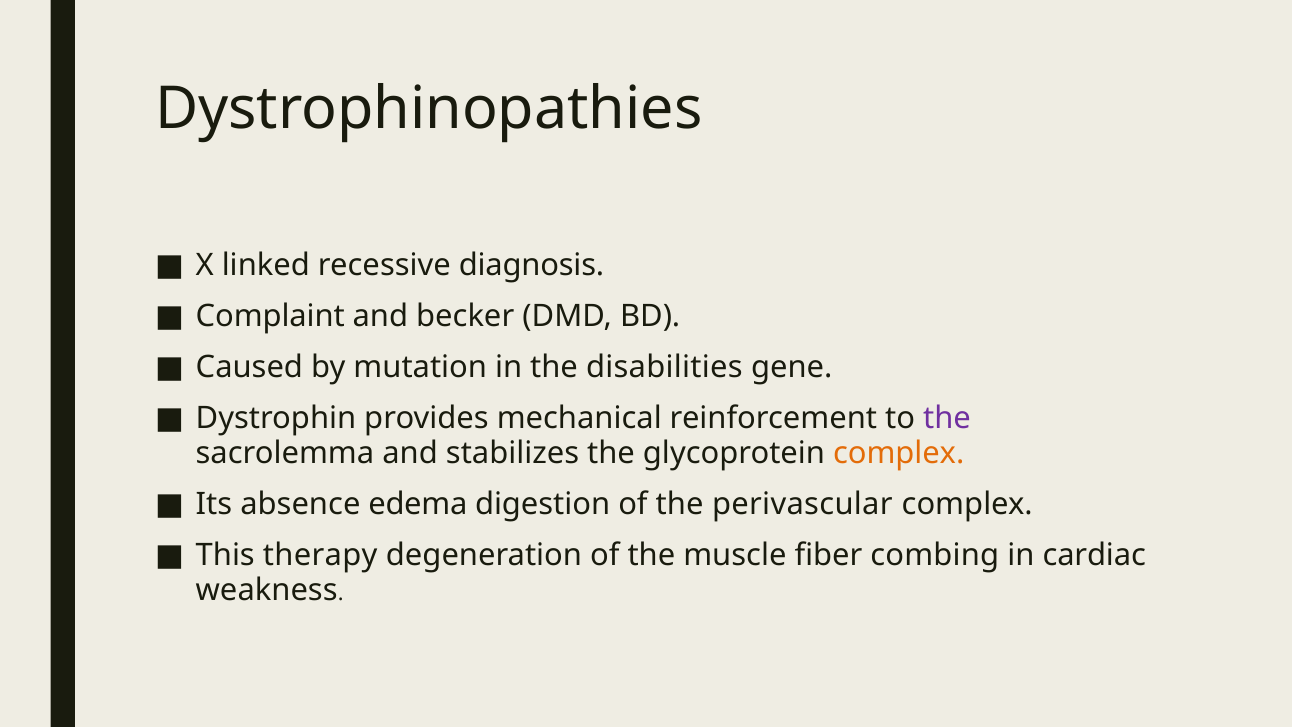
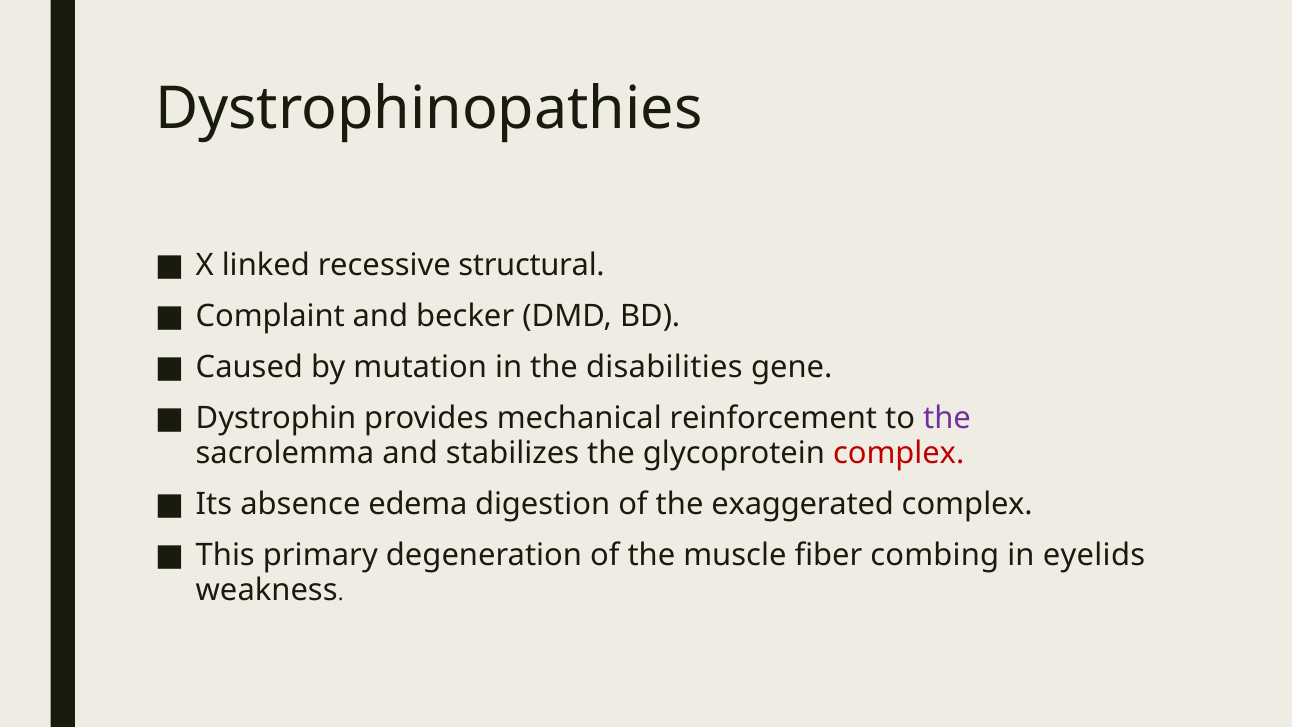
diagnosis: diagnosis -> structural
complex at (899, 453) colour: orange -> red
perivascular: perivascular -> exaggerated
therapy: therapy -> primary
cardiac: cardiac -> eyelids
